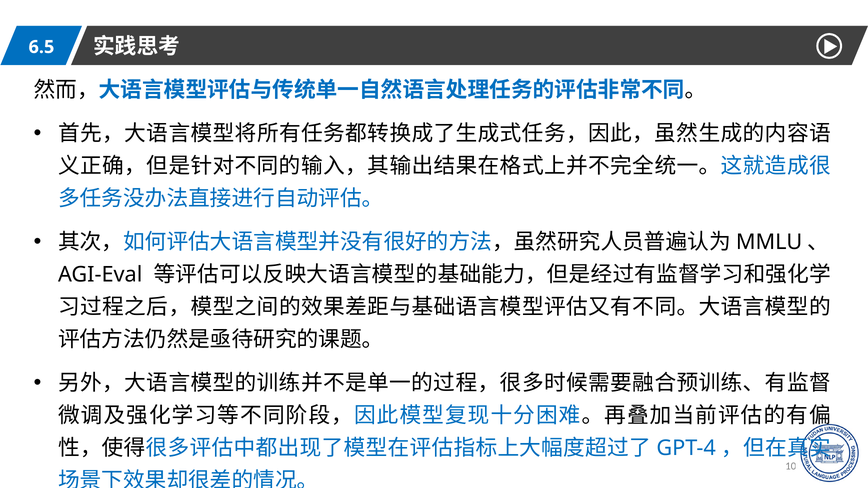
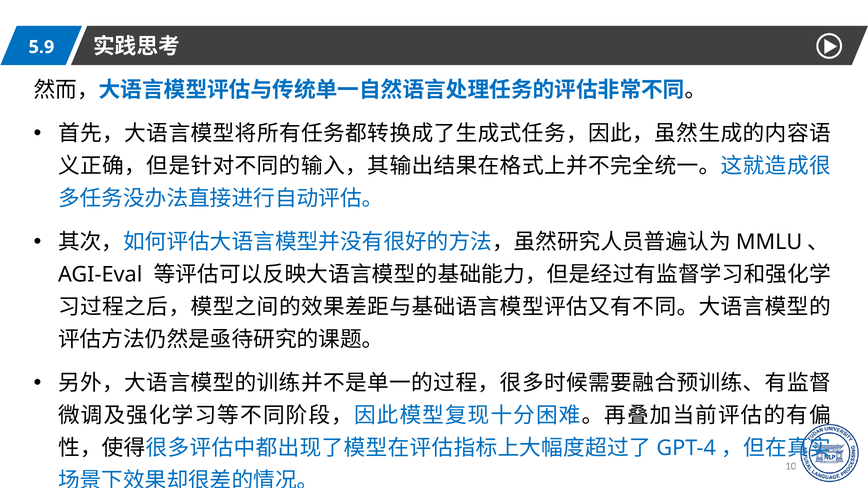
6.5: 6.5 -> 5.9
